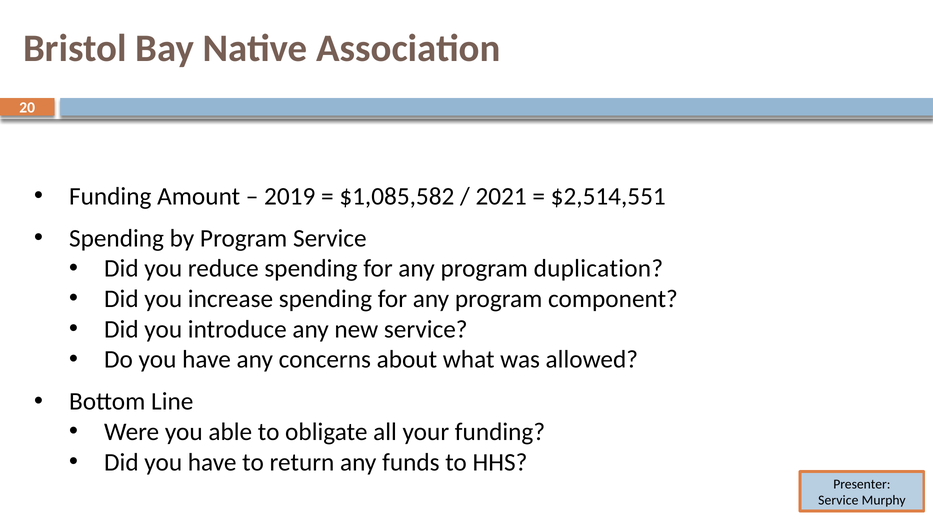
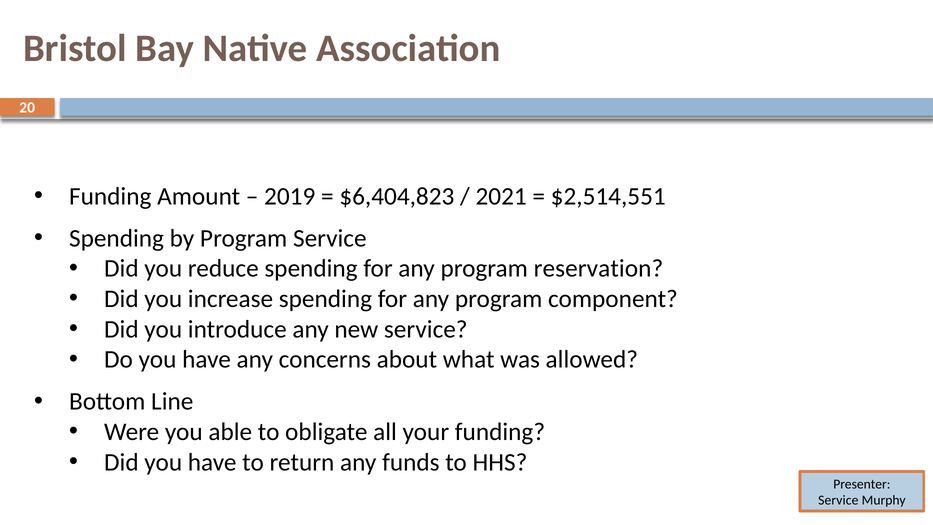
$1,085,582: $1,085,582 -> $6,404,823
duplication: duplication -> reservation
